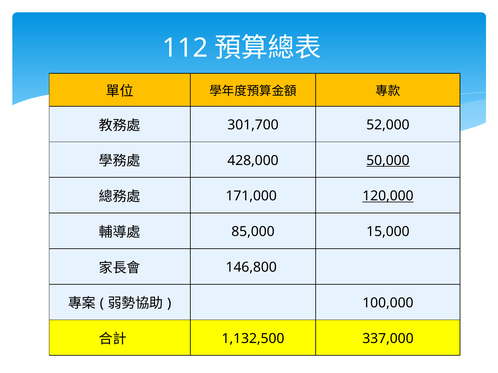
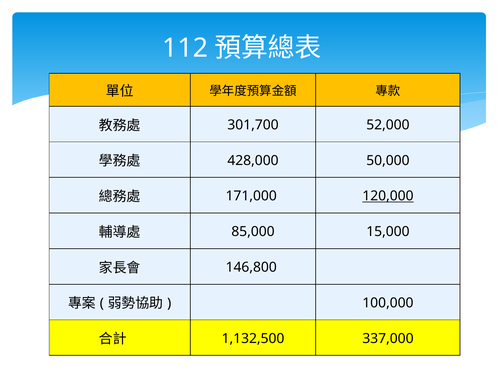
50,000 underline: present -> none
